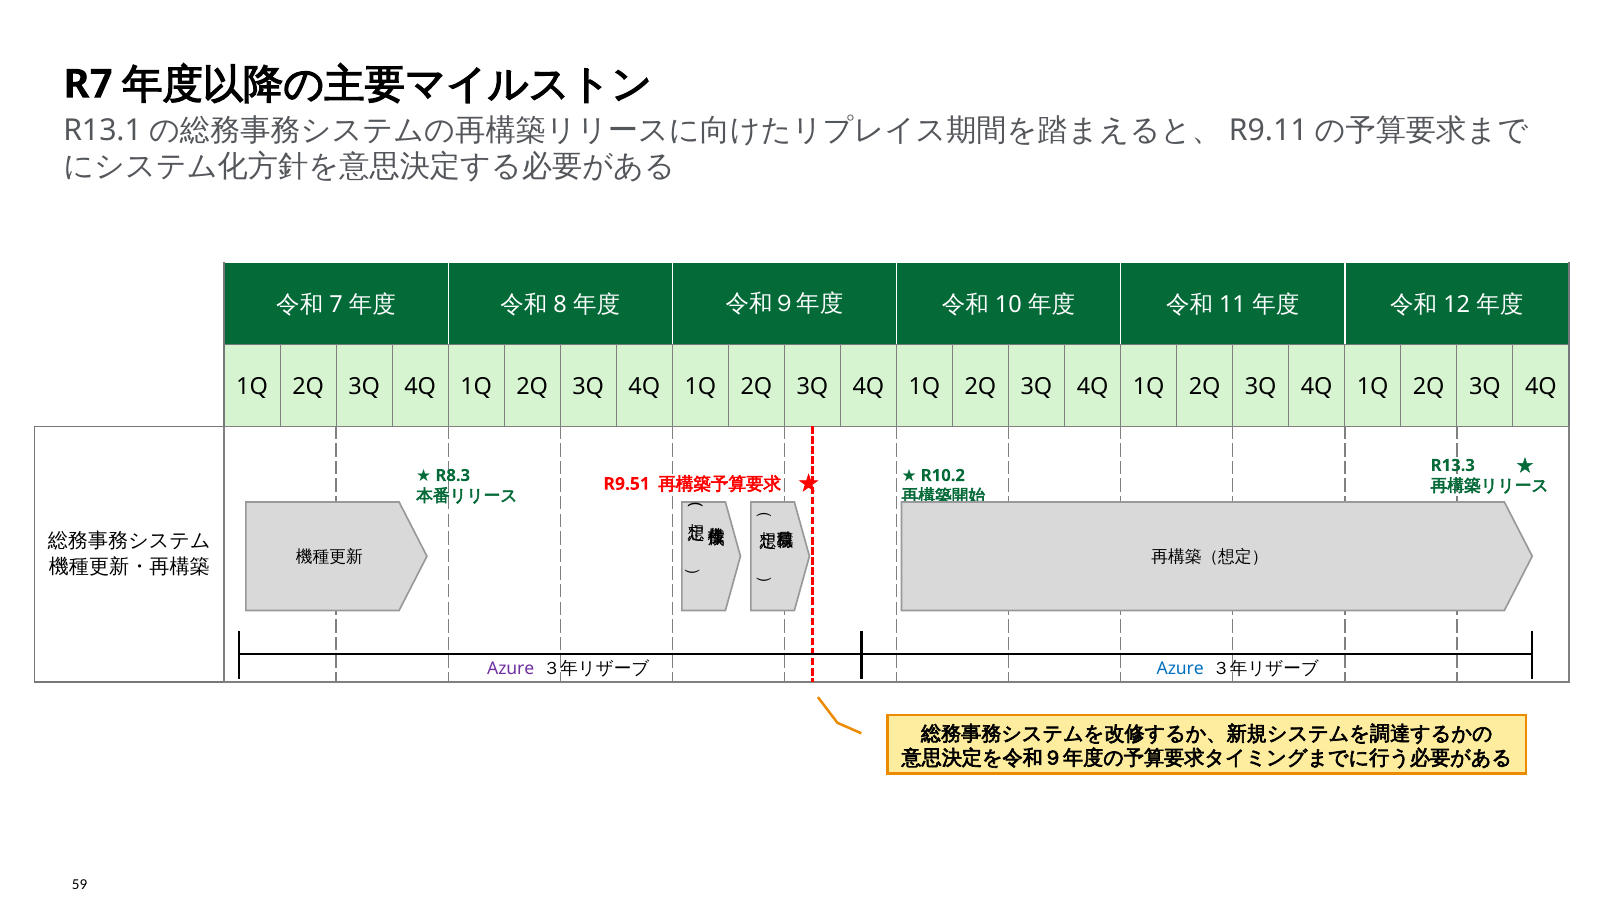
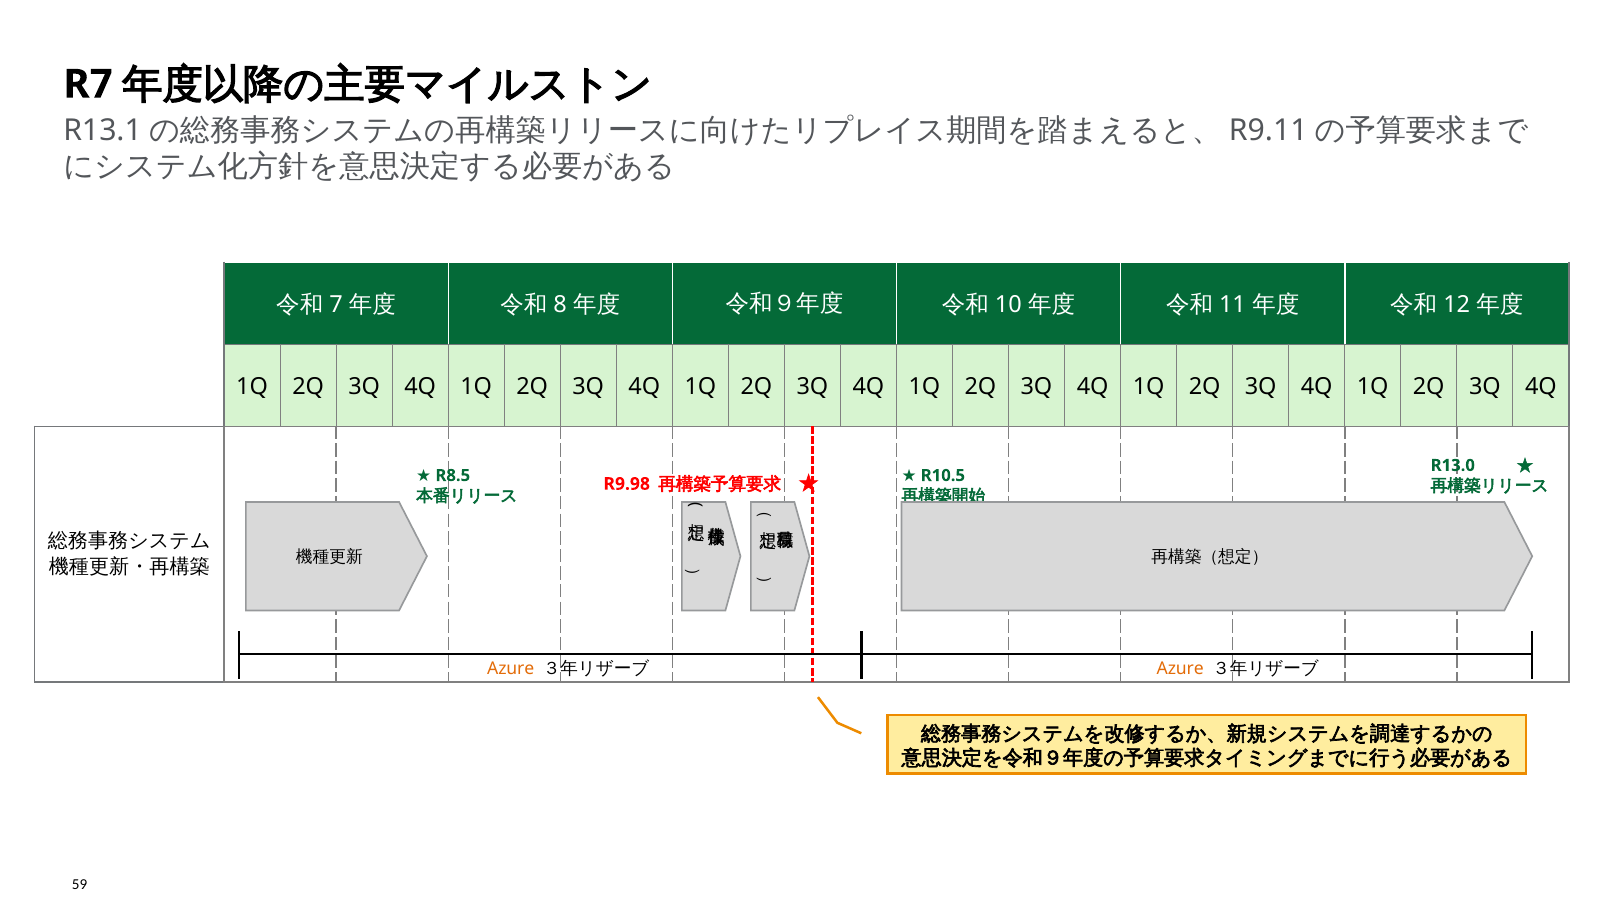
R13.3: R13.3 -> R13.0
R8.3: R8.3 -> R8.5
R10.2: R10.2 -> R10.5
R9.51: R9.51 -> R9.98
Azure at (511, 669) colour: purple -> orange
Azure at (1180, 669) colour: blue -> orange
